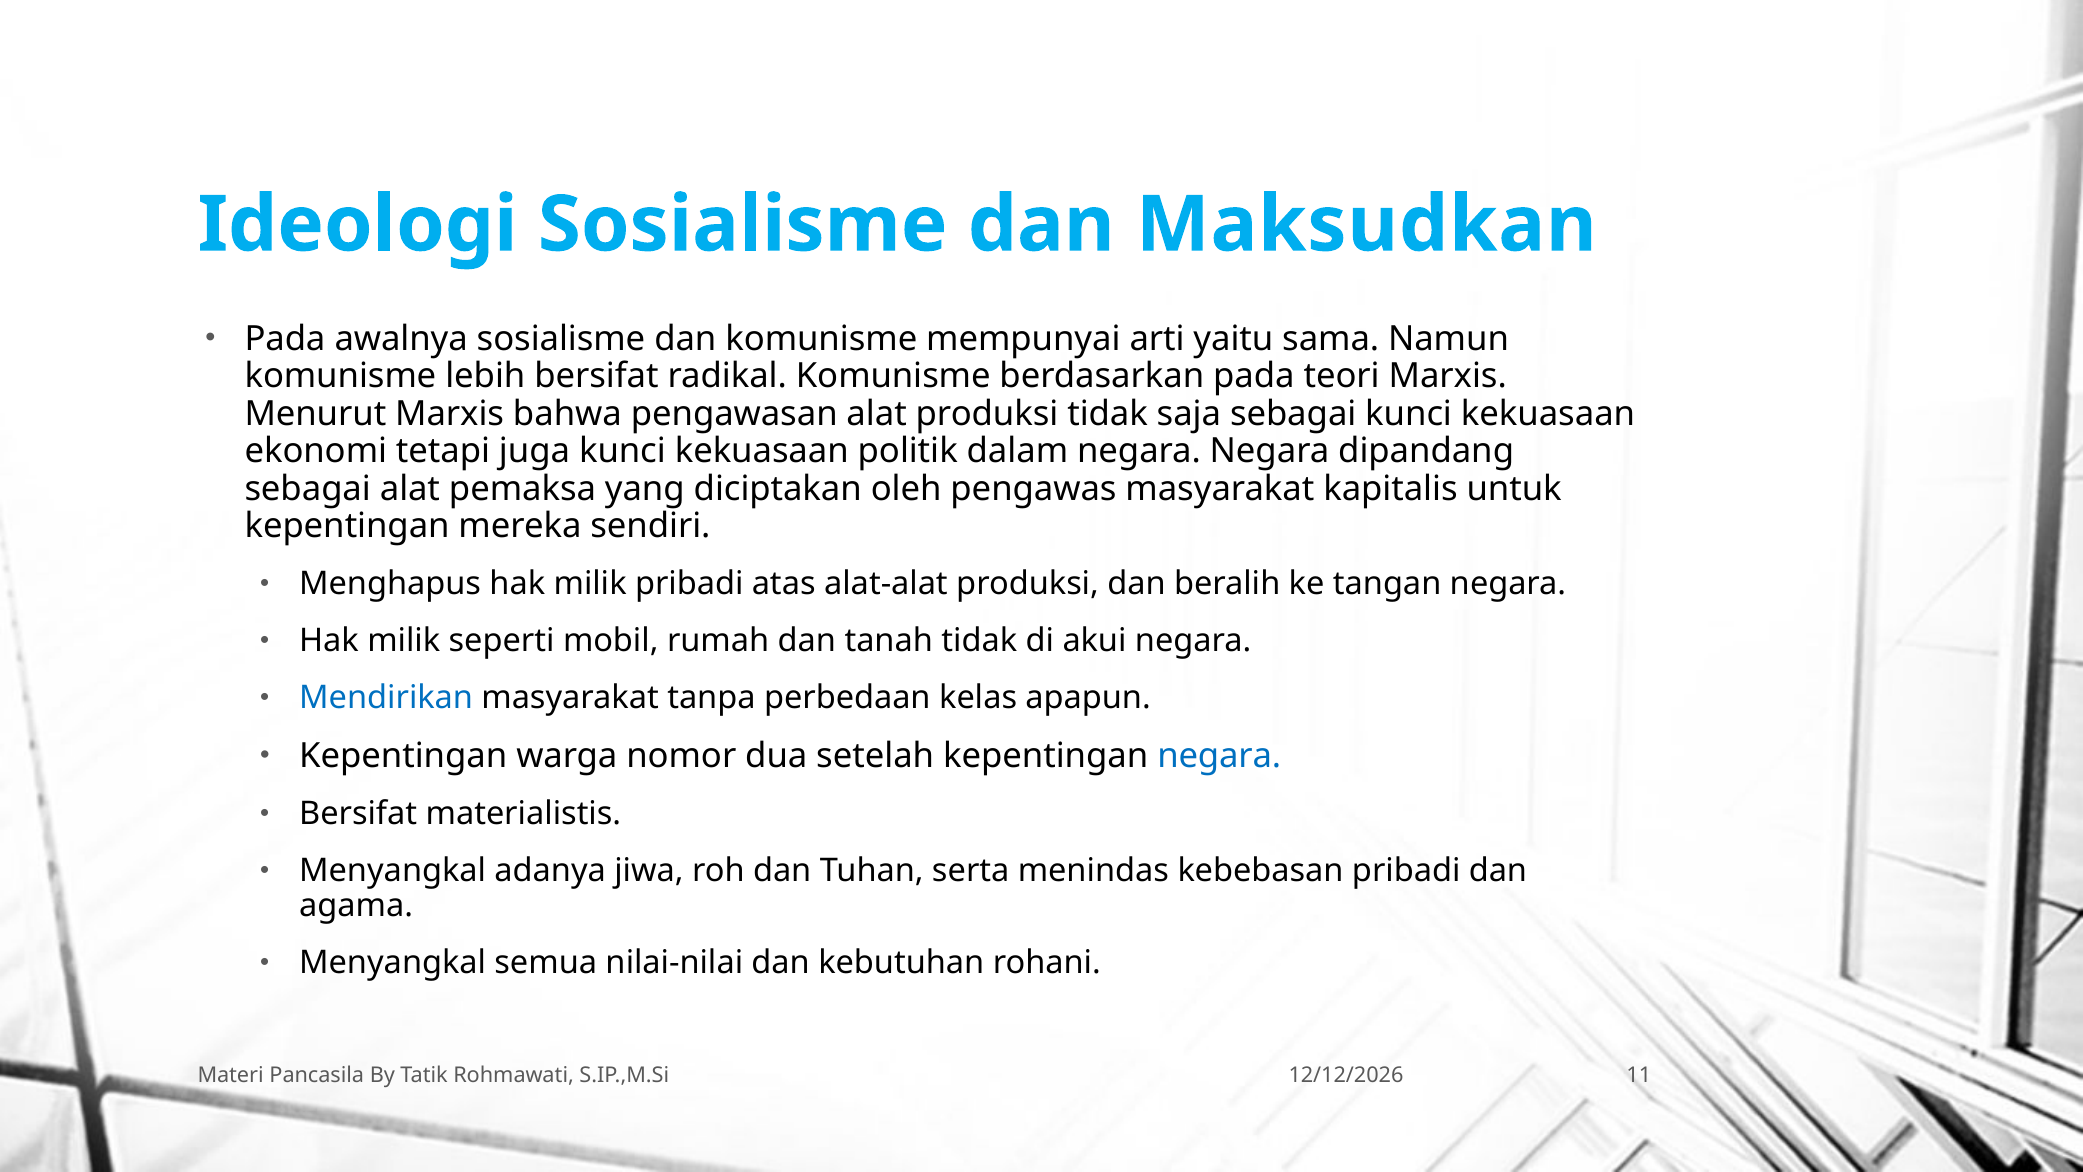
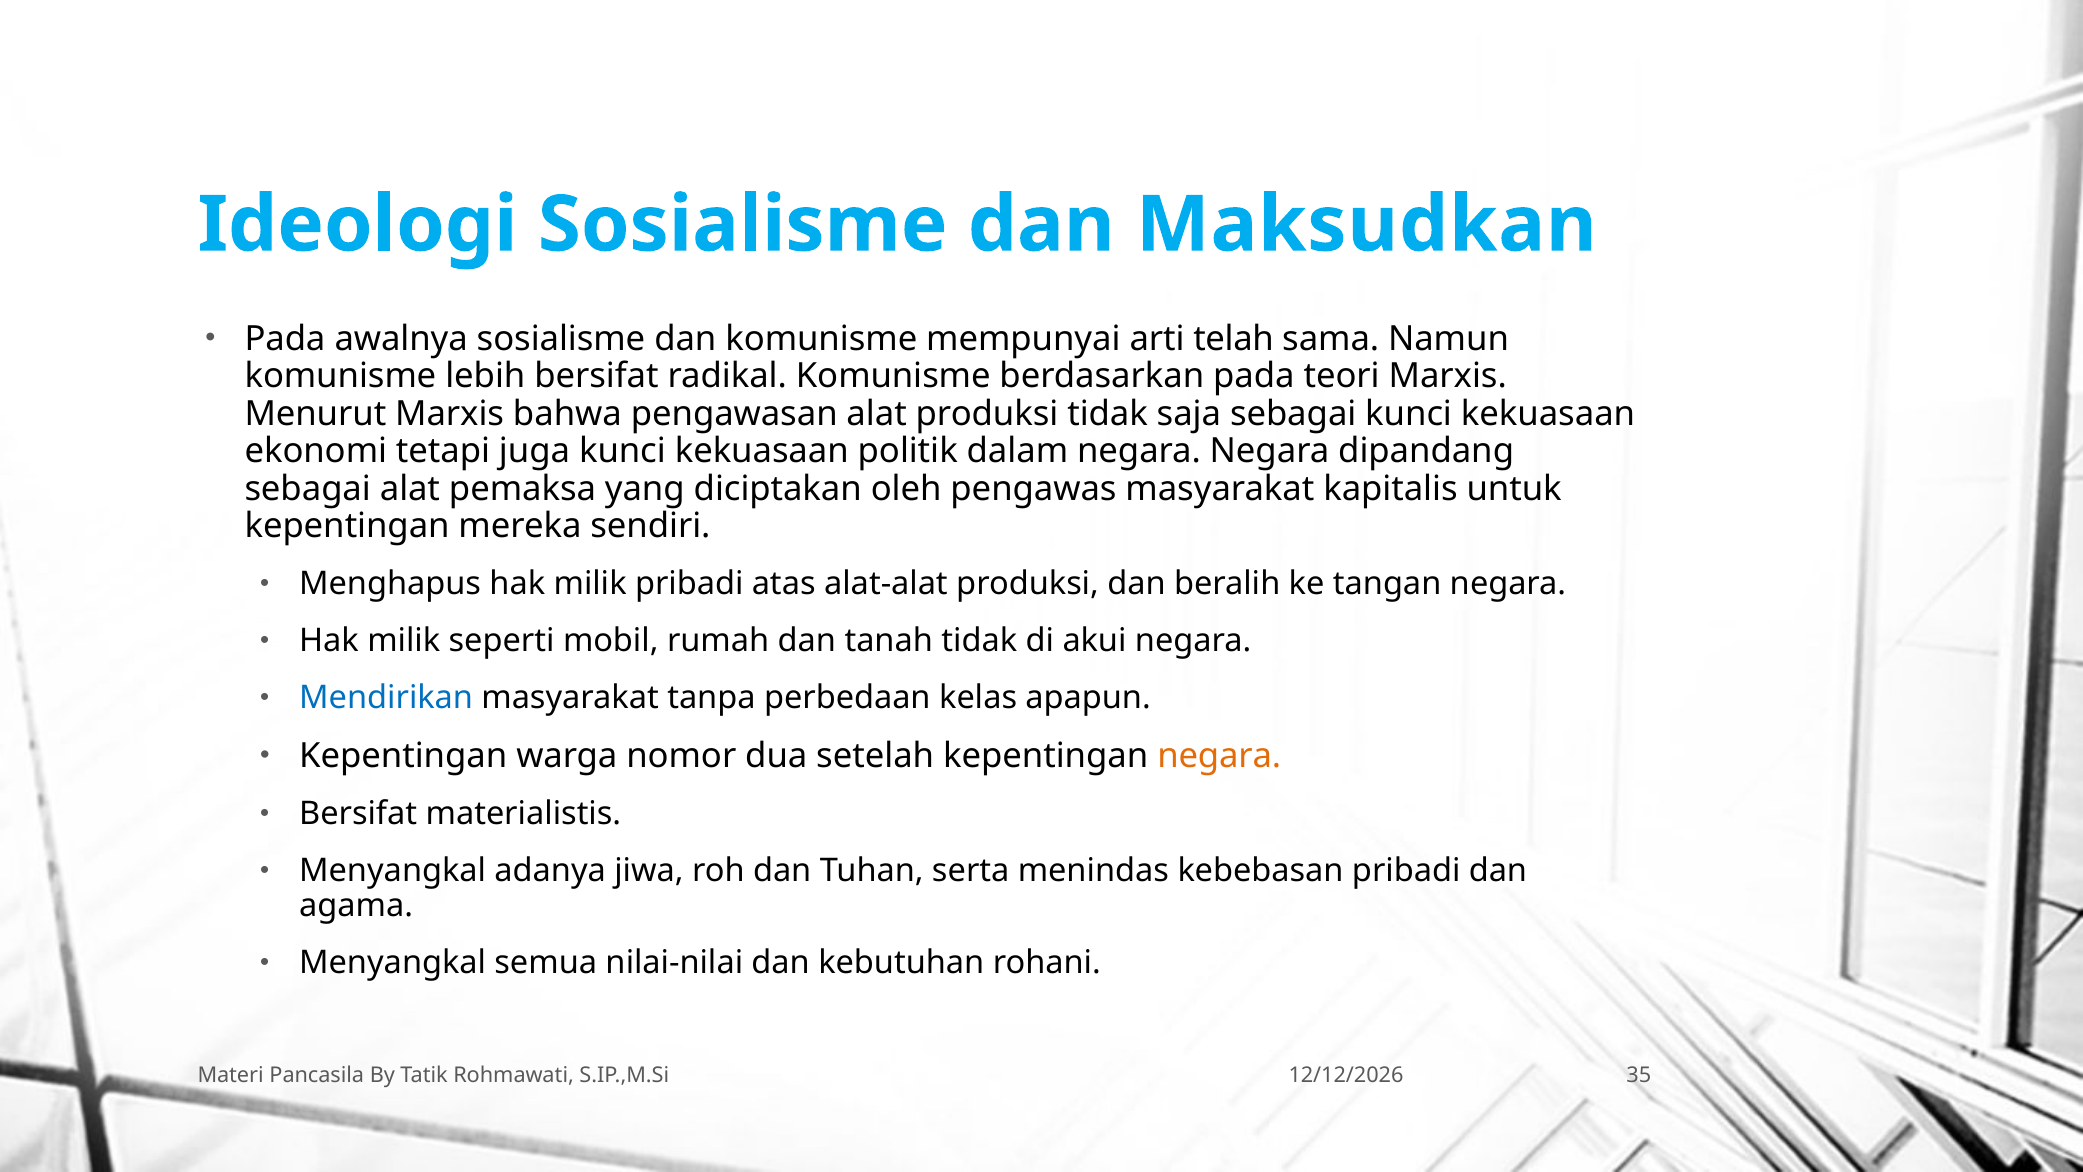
yaitu: yaitu -> telah
negara at (1219, 756) colour: blue -> orange
11: 11 -> 35
